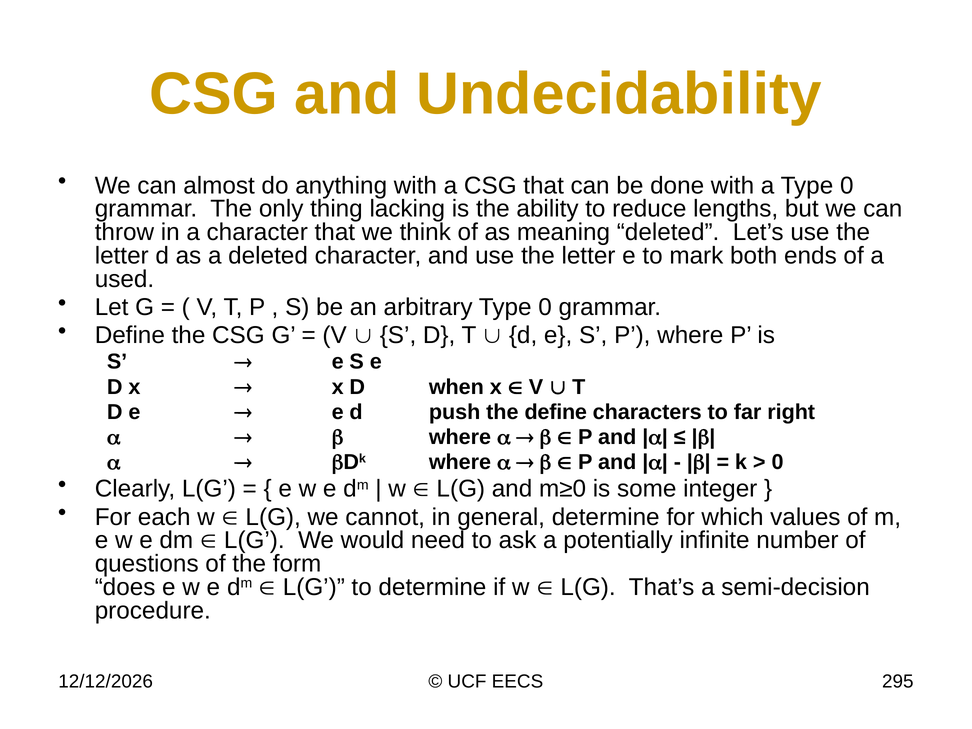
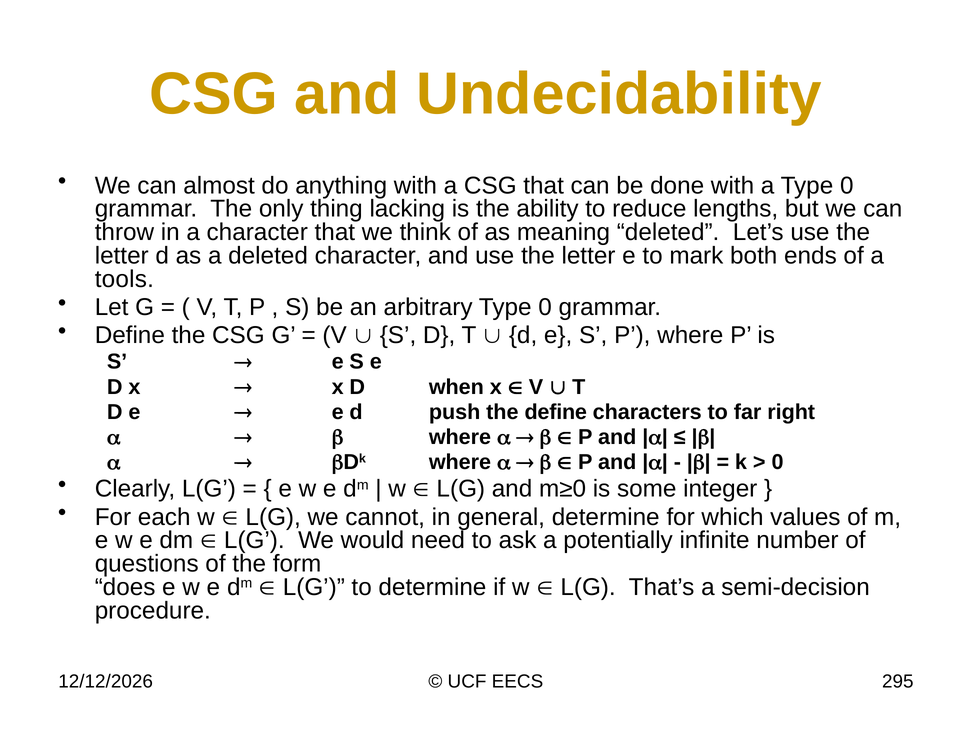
used: used -> tools
